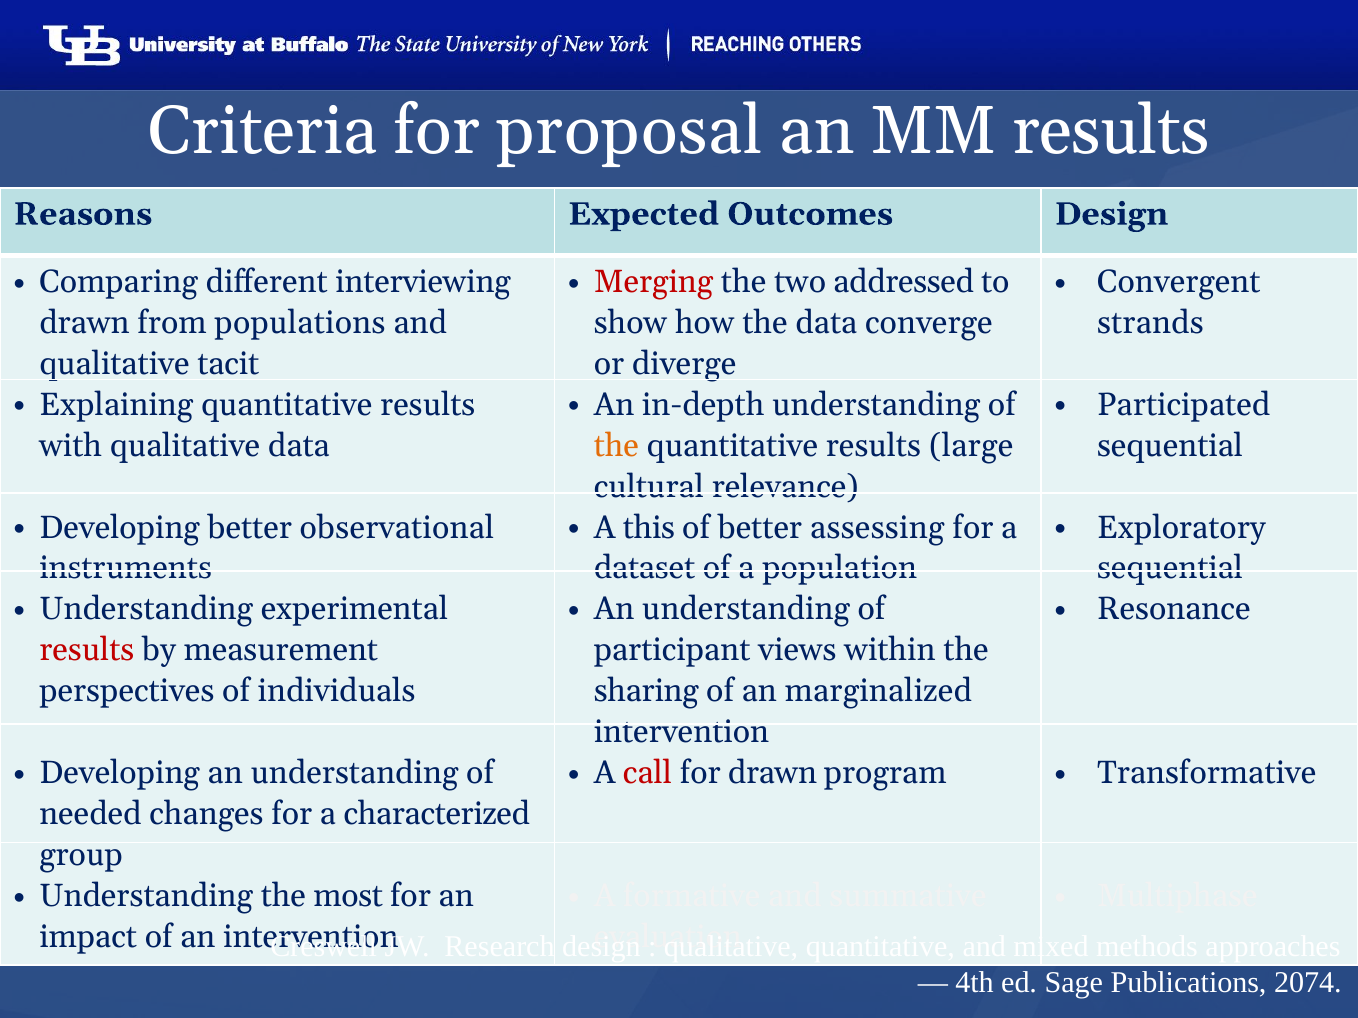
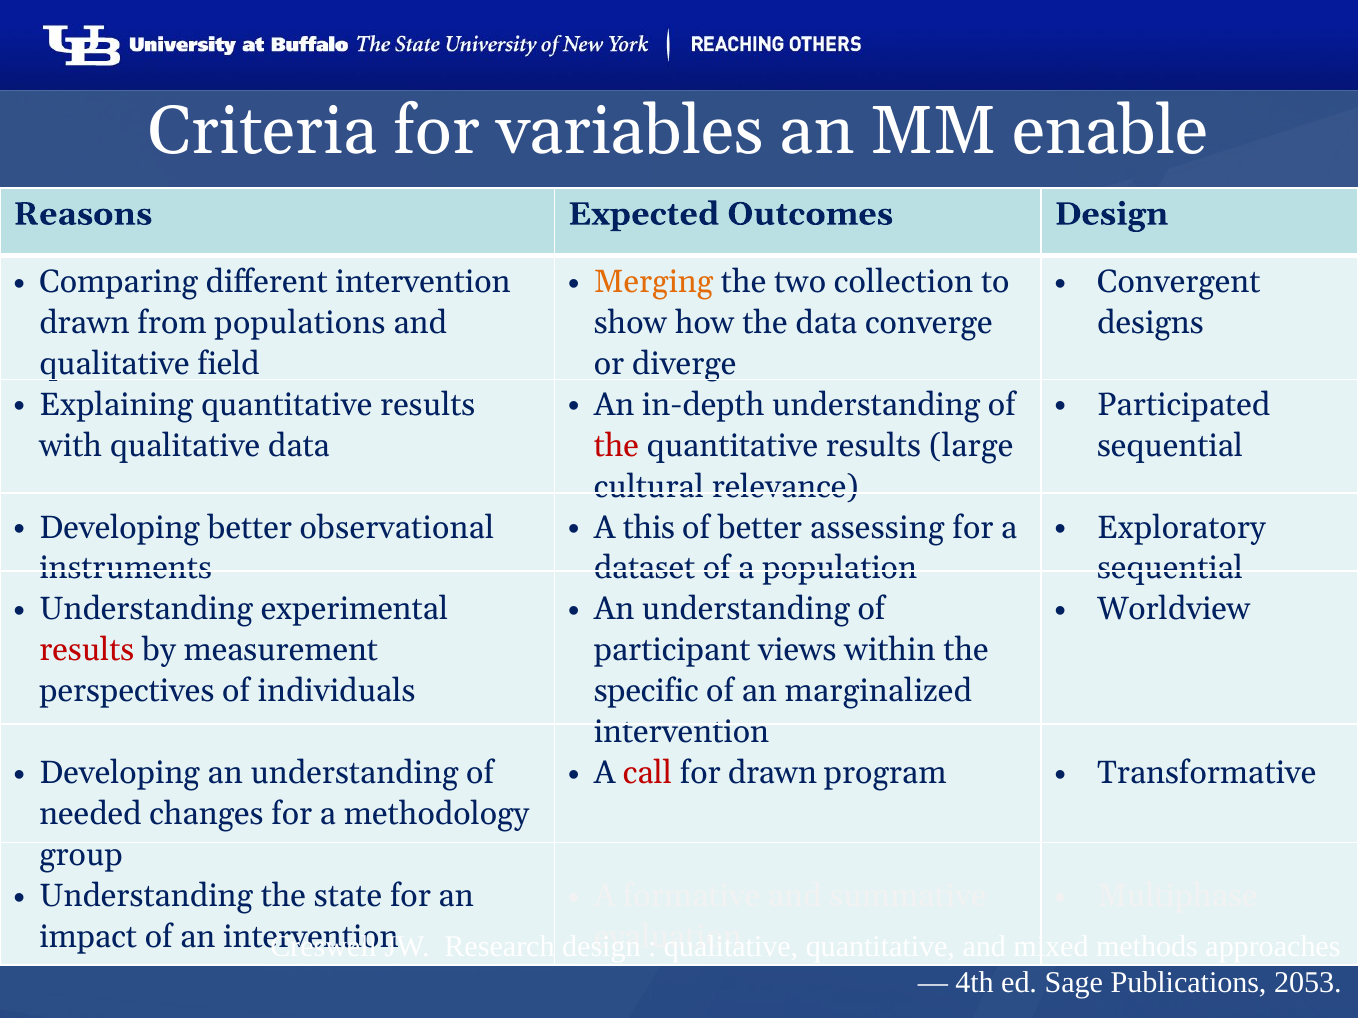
proposal: proposal -> variables
MM results: results -> enable
different interviewing: interviewing -> intervention
Merging colour: red -> orange
addressed: addressed -> collection
strands: strands -> designs
tacit: tacit -> field
the at (616, 446) colour: orange -> red
Resonance: Resonance -> Worldview
sharing: sharing -> specific
characterized: characterized -> methodology
most: most -> state
2074: 2074 -> 2053
